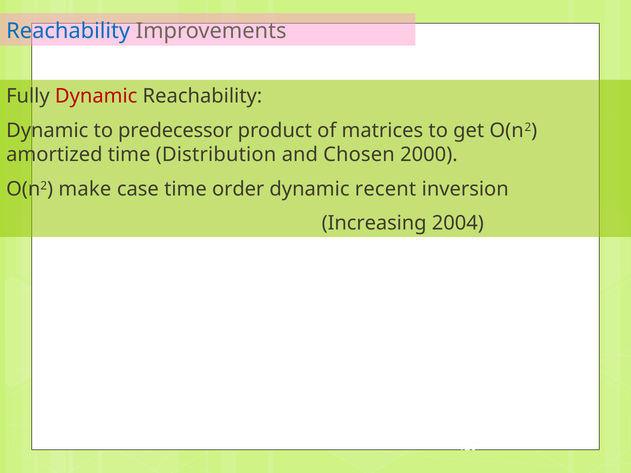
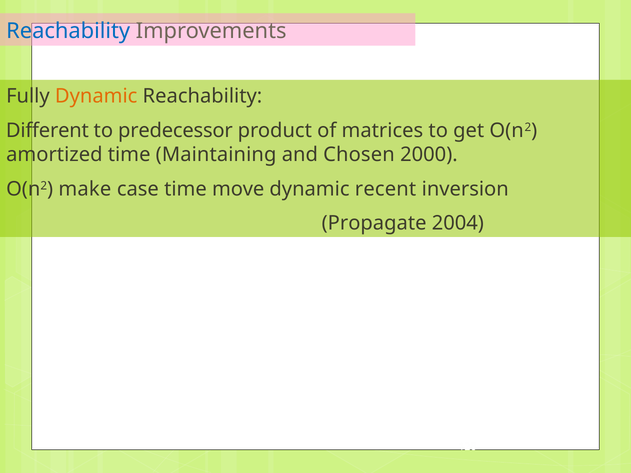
Dynamic at (96, 96) colour: red -> orange
Dynamic at (47, 131): Dynamic -> Different
Distribution: Distribution -> Maintaining
order: order -> move
Increasing: Increasing -> Propagate
